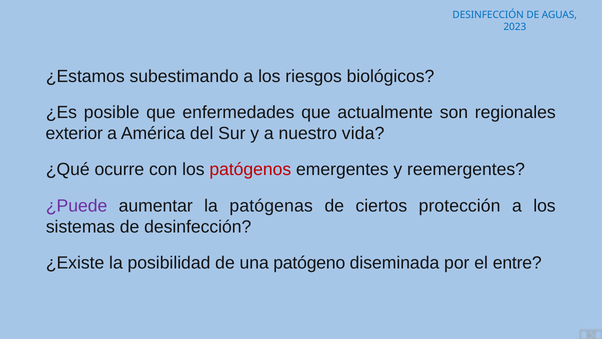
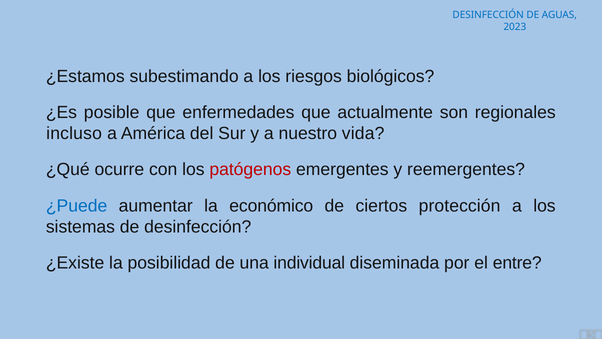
exterior: exterior -> incluso
¿Puede colour: purple -> blue
patógenas: patógenas -> económico
patógeno: patógeno -> individual
